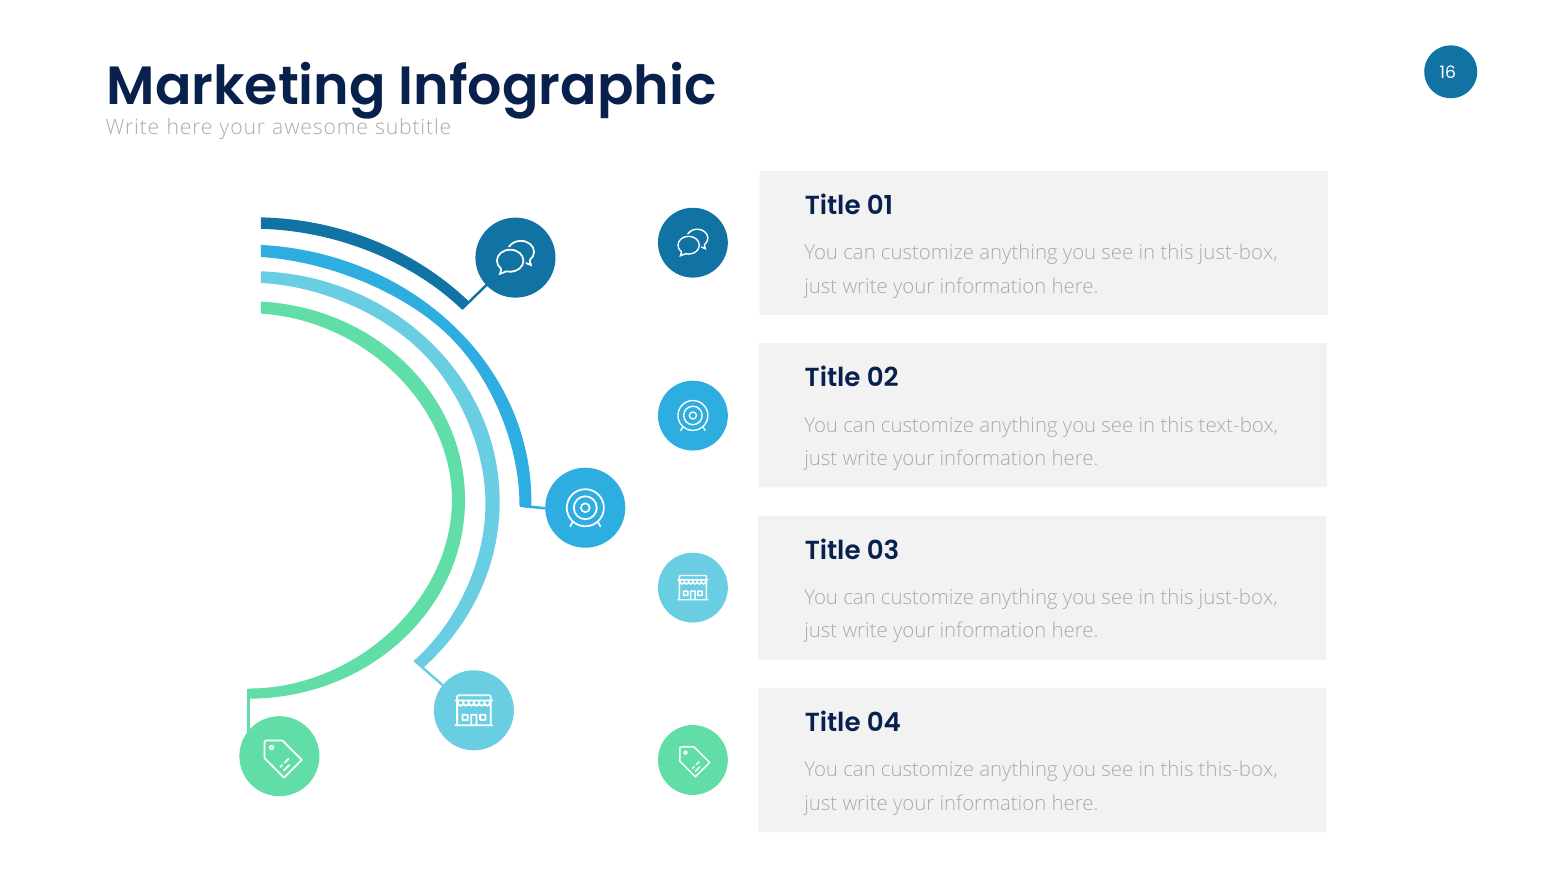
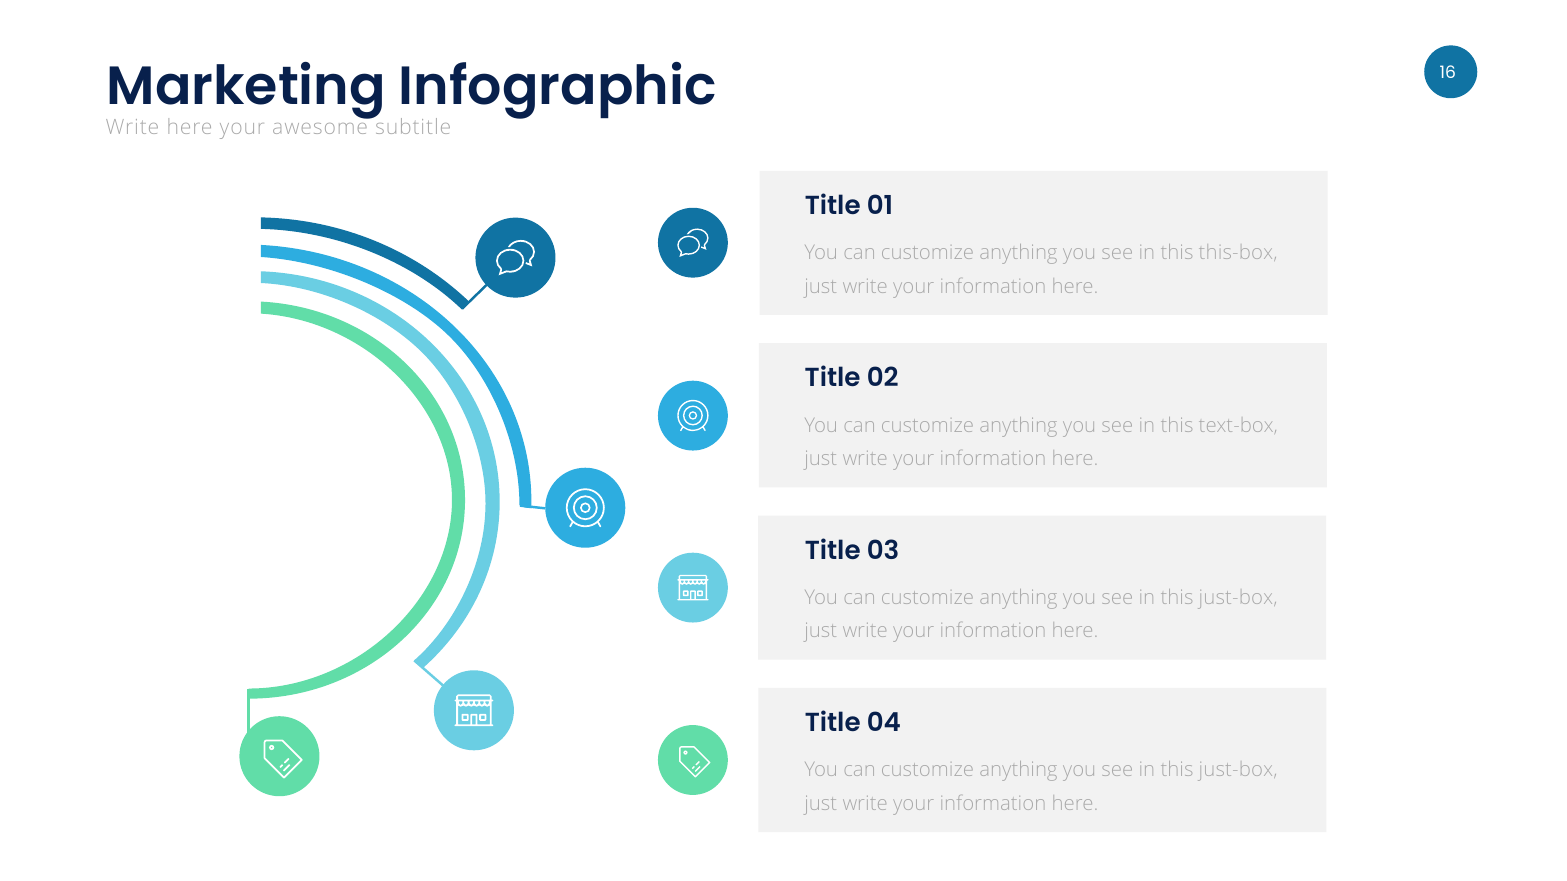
just-box at (1238, 253): just-box -> this-box
this-box at (1238, 771): this-box -> just-box
